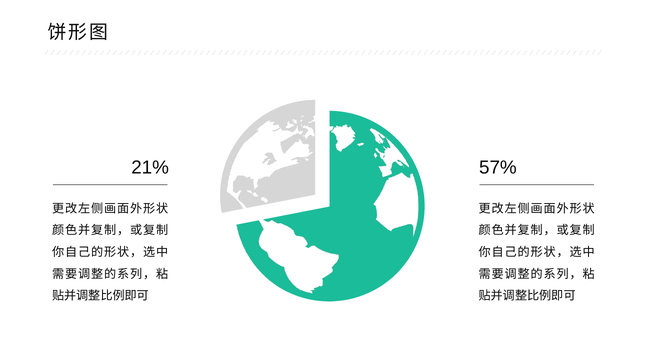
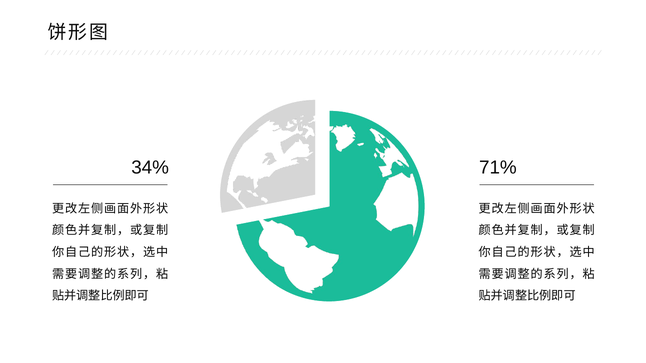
21%: 21% -> 34%
57%: 57% -> 71%
